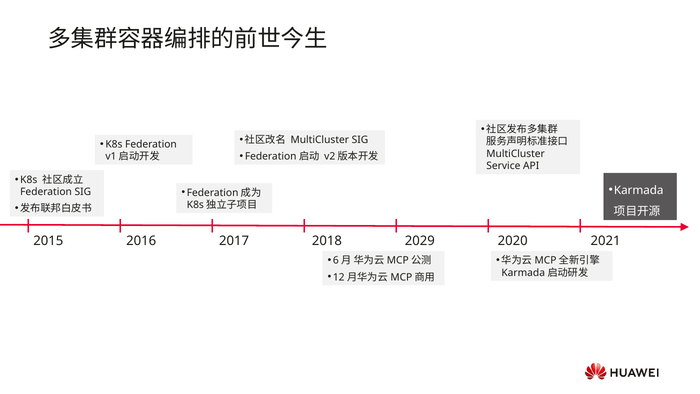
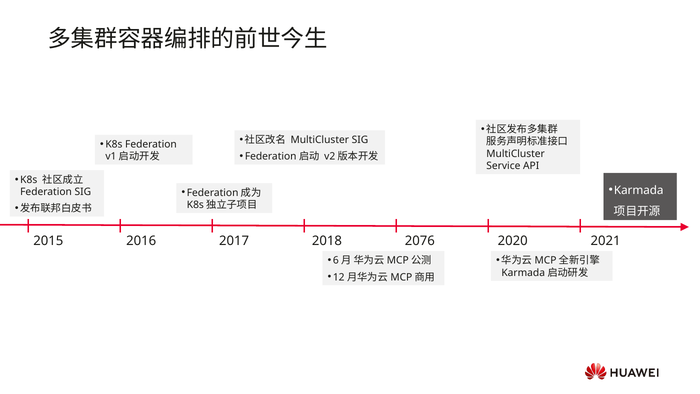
2029: 2029 -> 2076
